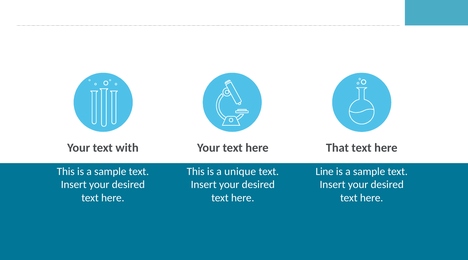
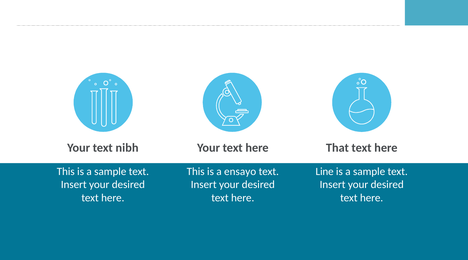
with: with -> nibh
unique: unique -> ensayo
